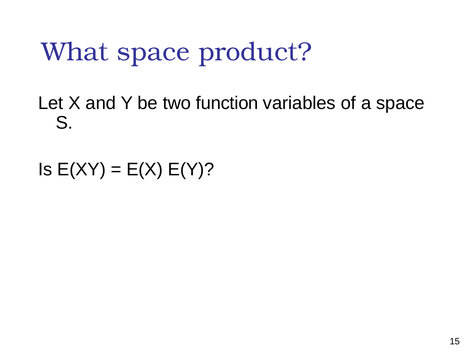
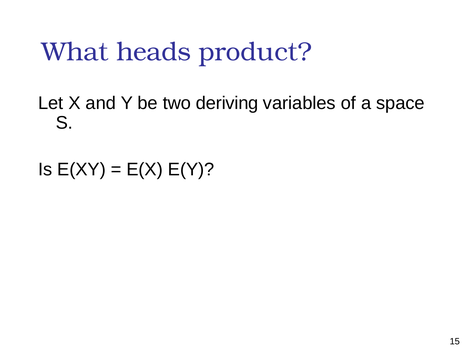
What space: space -> heads
function: function -> deriving
